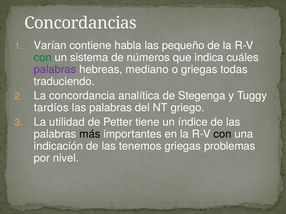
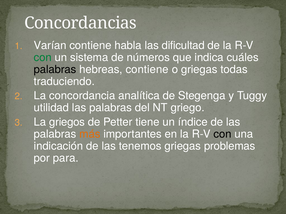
pequeño: pequeño -> dificultad
palabras at (55, 70) colour: purple -> black
hebreas mediano: mediano -> contiene
tardíos: tardíos -> utilidad
utilidad: utilidad -> griegos
más colour: black -> orange
nivel: nivel -> para
